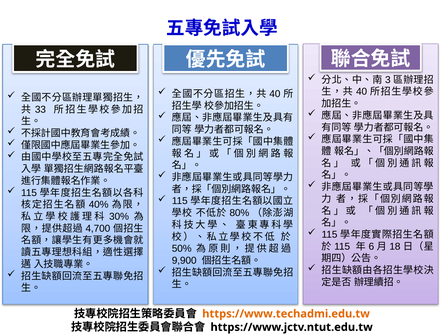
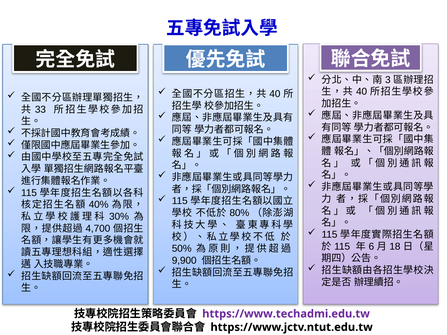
https://www.techadmi.edu.tw colour: orange -> purple
